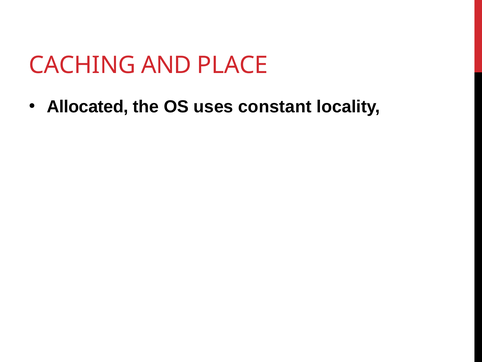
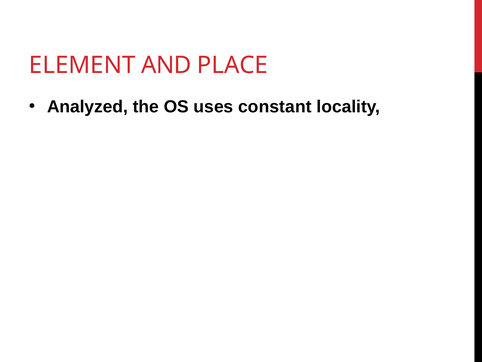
CACHING: CACHING -> ELEMENT
Allocated: Allocated -> Analyzed
